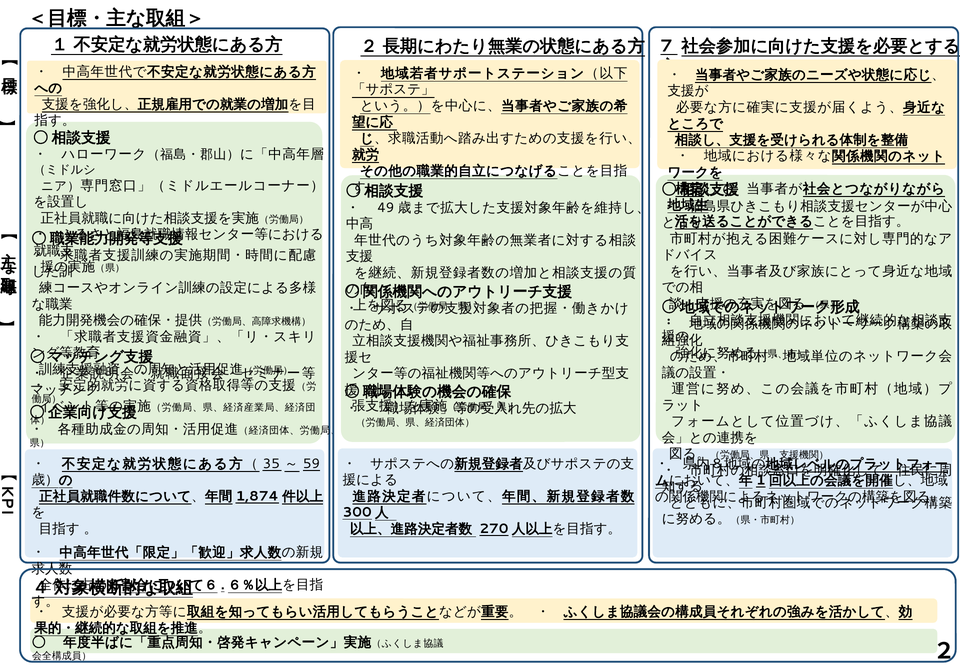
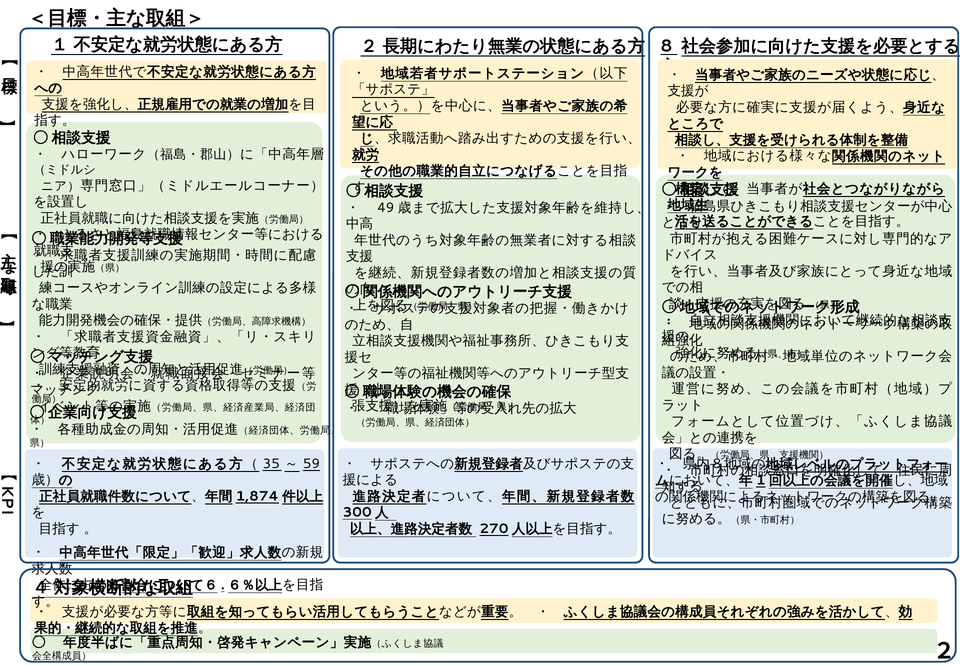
7: 7 -> 8
